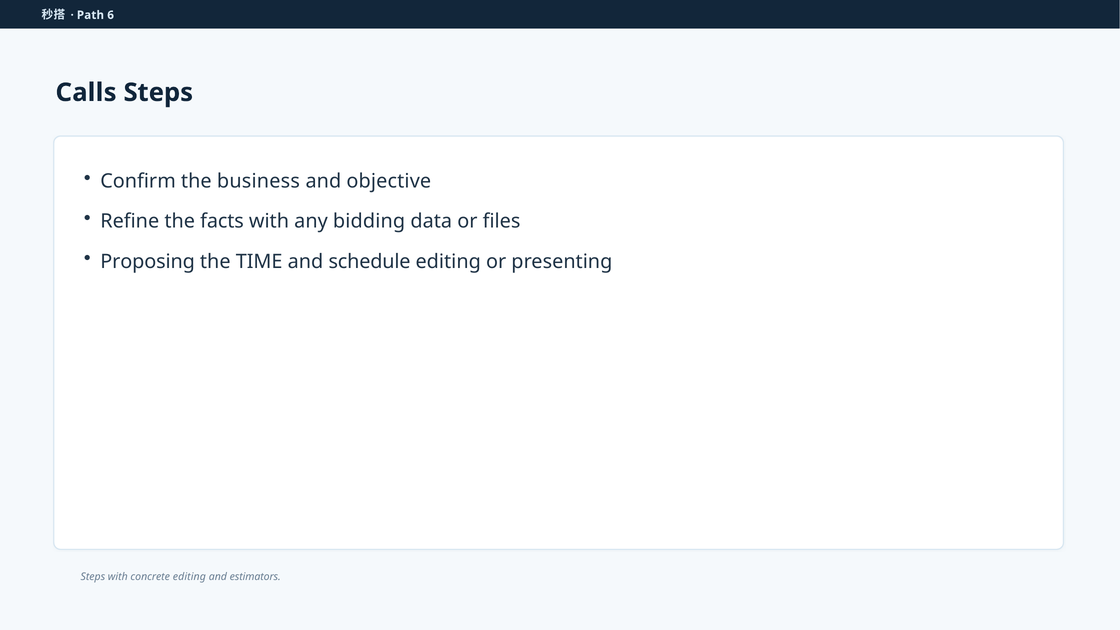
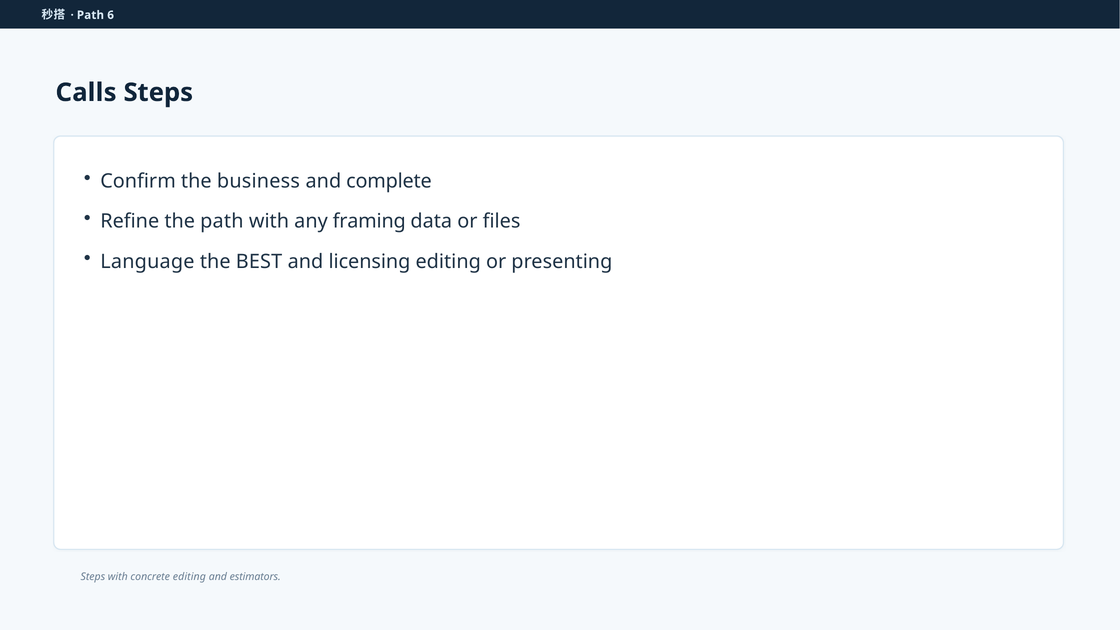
objective: objective -> complete
the facts: facts -> path
bidding: bidding -> framing
Proposing: Proposing -> Language
TIME: TIME -> BEST
schedule: schedule -> licensing
